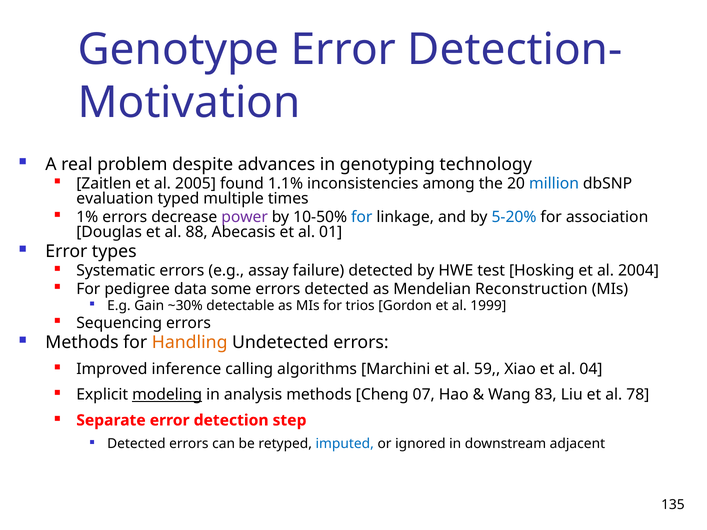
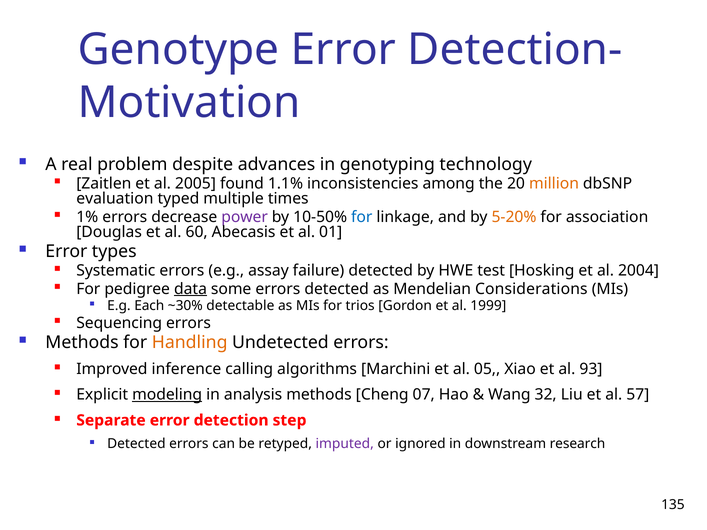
million colour: blue -> orange
5-20% colour: blue -> orange
88: 88 -> 60
data underline: none -> present
Reconstruction: Reconstruction -> Considerations
Gain: Gain -> Each
59: 59 -> 05
04: 04 -> 93
83: 83 -> 32
78: 78 -> 57
imputed colour: blue -> purple
adjacent: adjacent -> research
